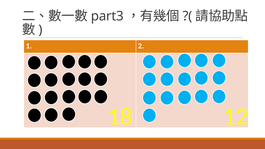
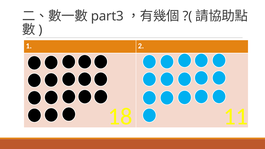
12: 12 -> 11
